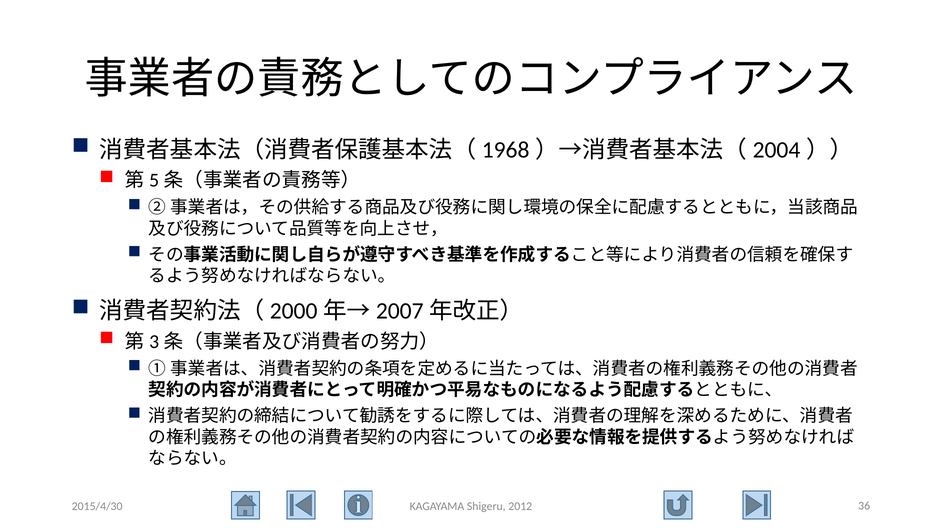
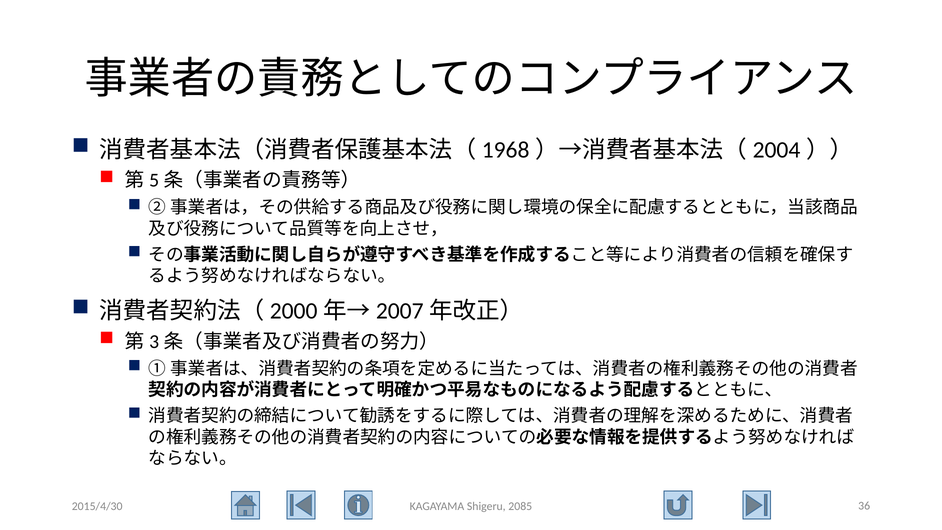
2012: 2012 -> 2085
